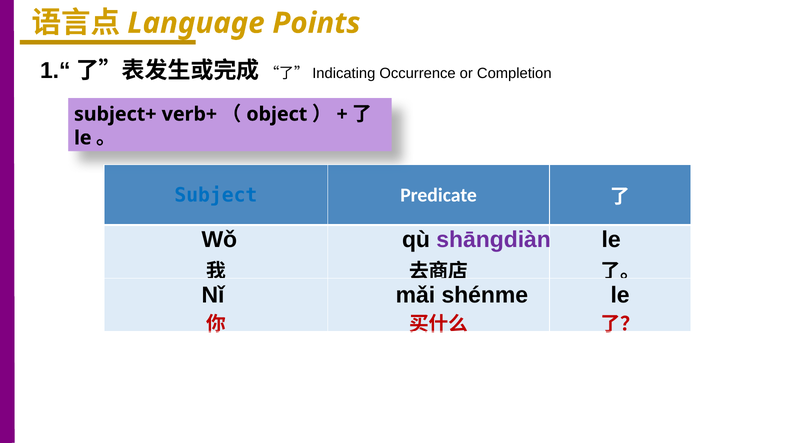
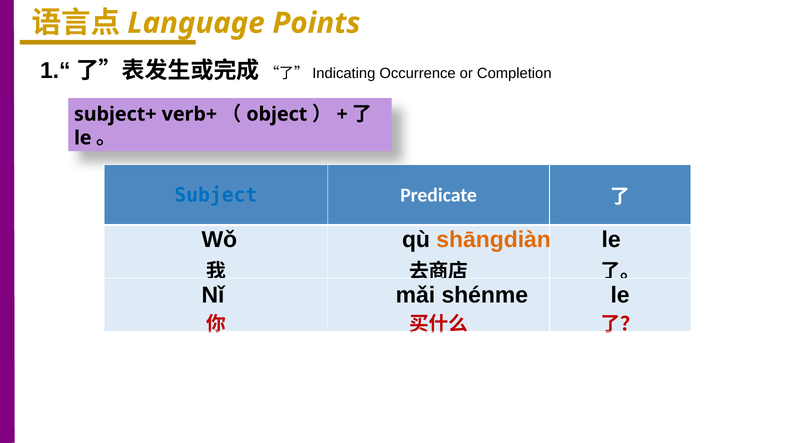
shāngdiàn colour: purple -> orange
